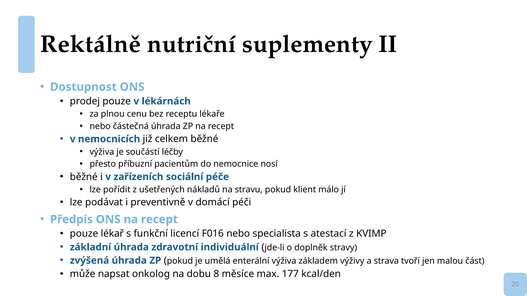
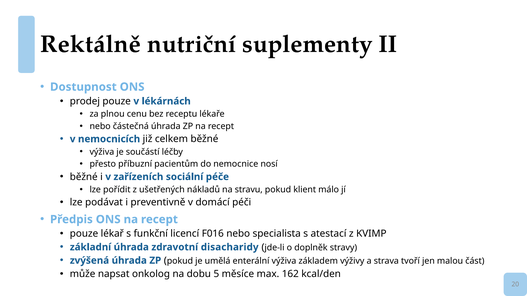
individuální: individuální -> disacharidy
8: 8 -> 5
177: 177 -> 162
